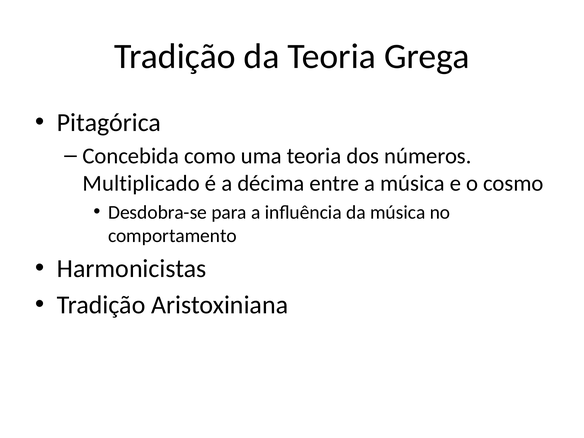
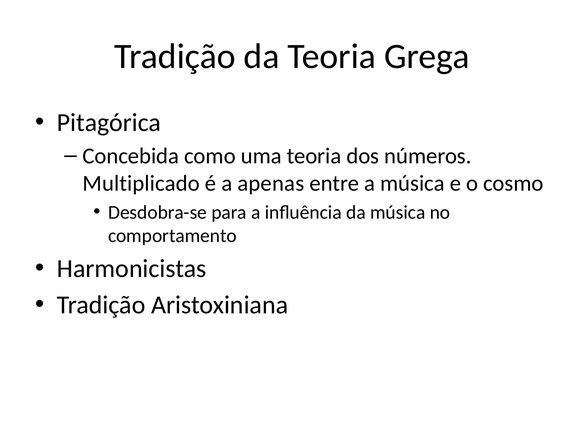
décima: décima -> apenas
